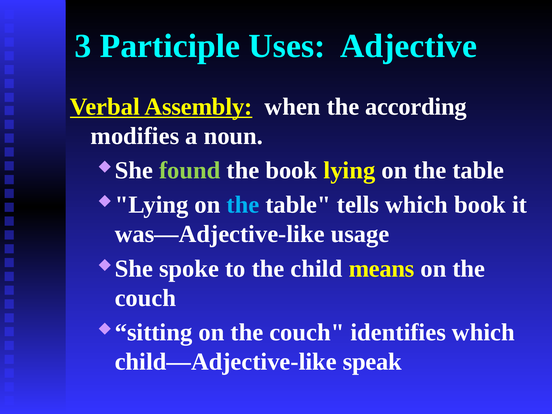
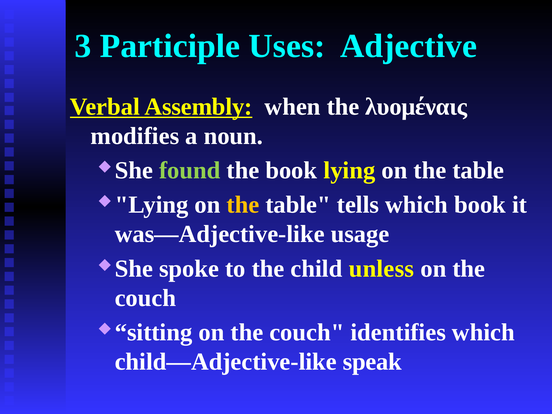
according: according -> λυομέναις
the at (243, 205) colour: light blue -> yellow
means: means -> unless
